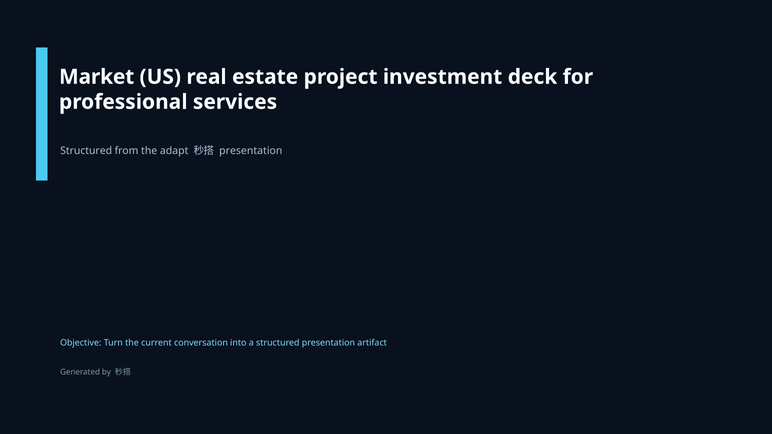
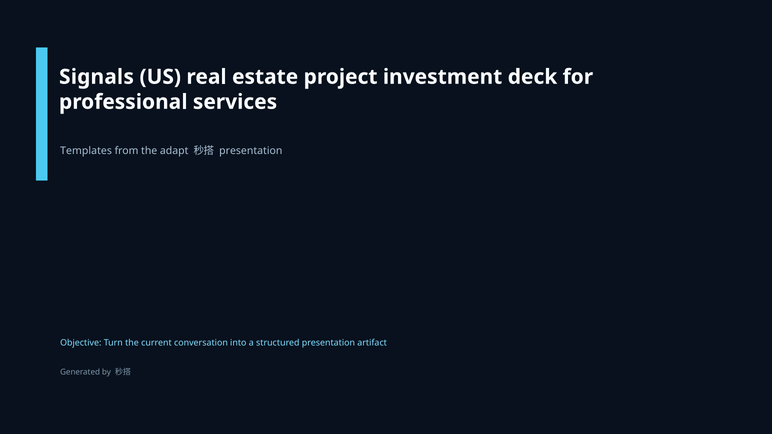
Market: Market -> Signals
Structured at (86, 151): Structured -> Templates
